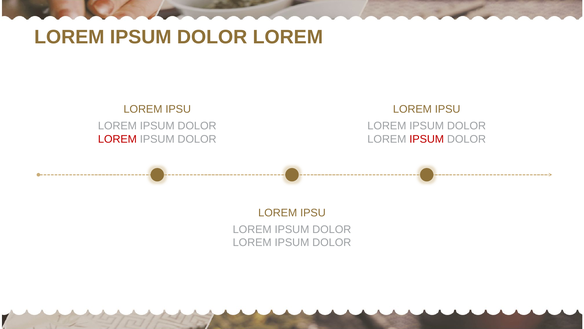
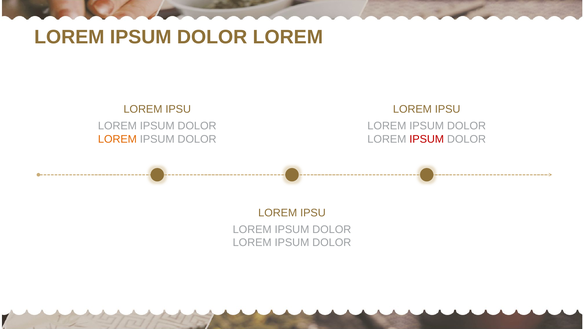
LOREM at (117, 139) colour: red -> orange
